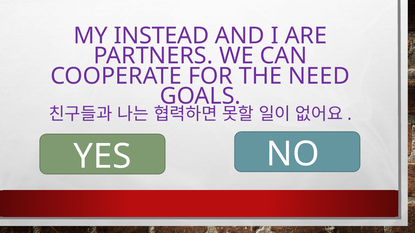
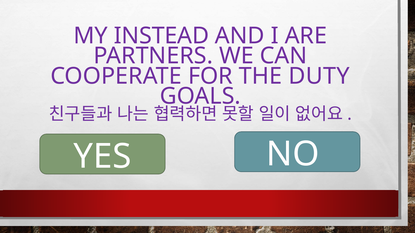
NEED: NEED -> DUTY
